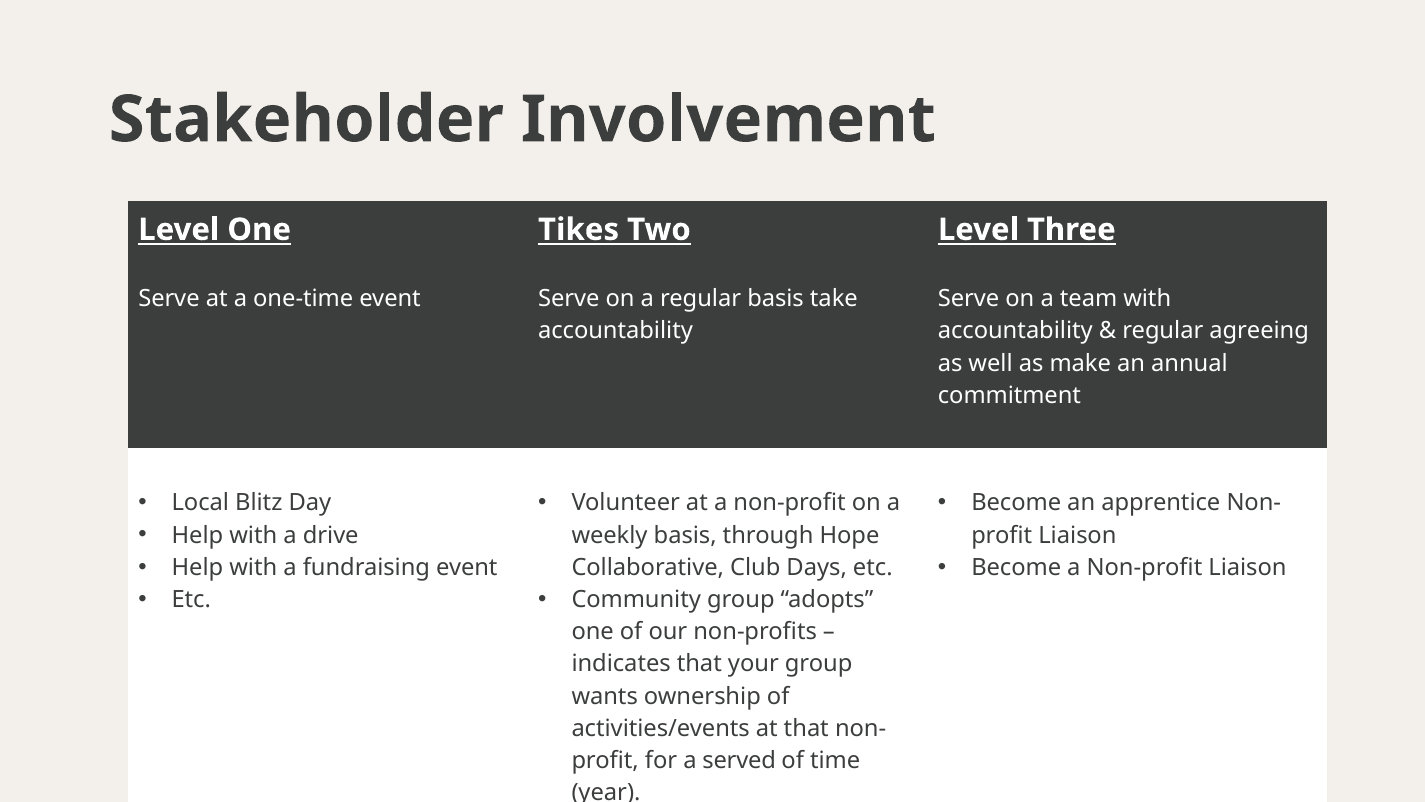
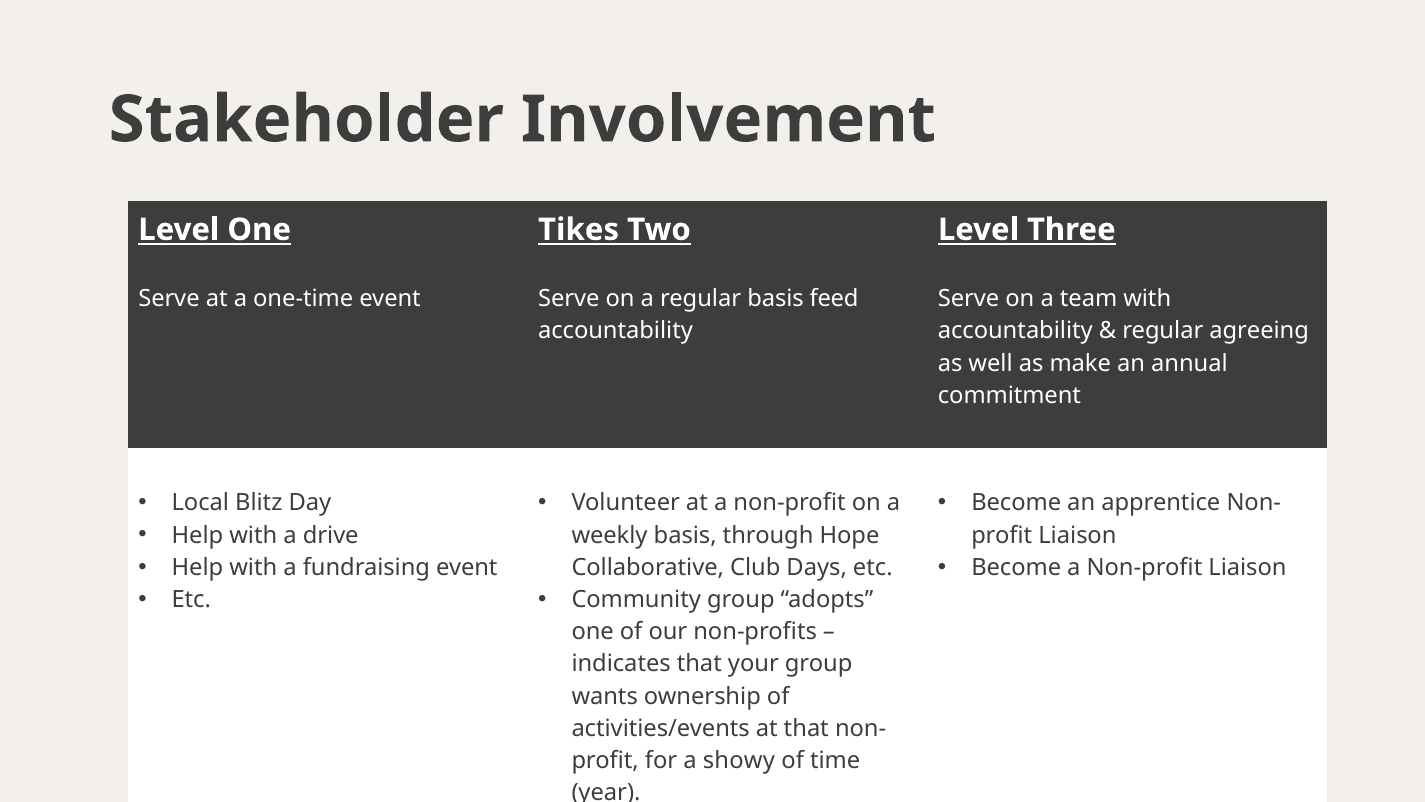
take: take -> feed
served: served -> showy
